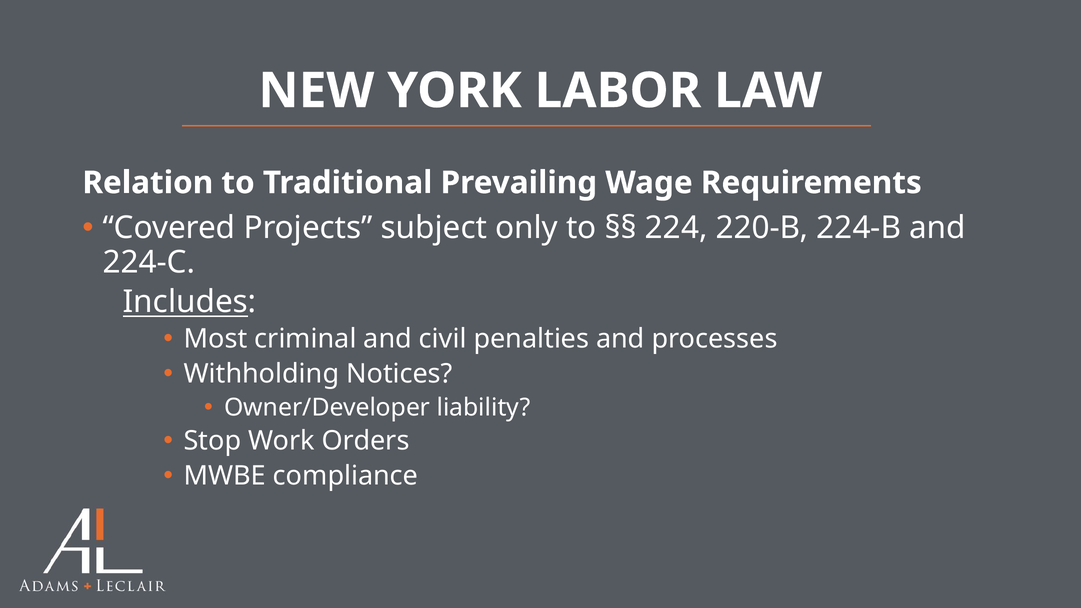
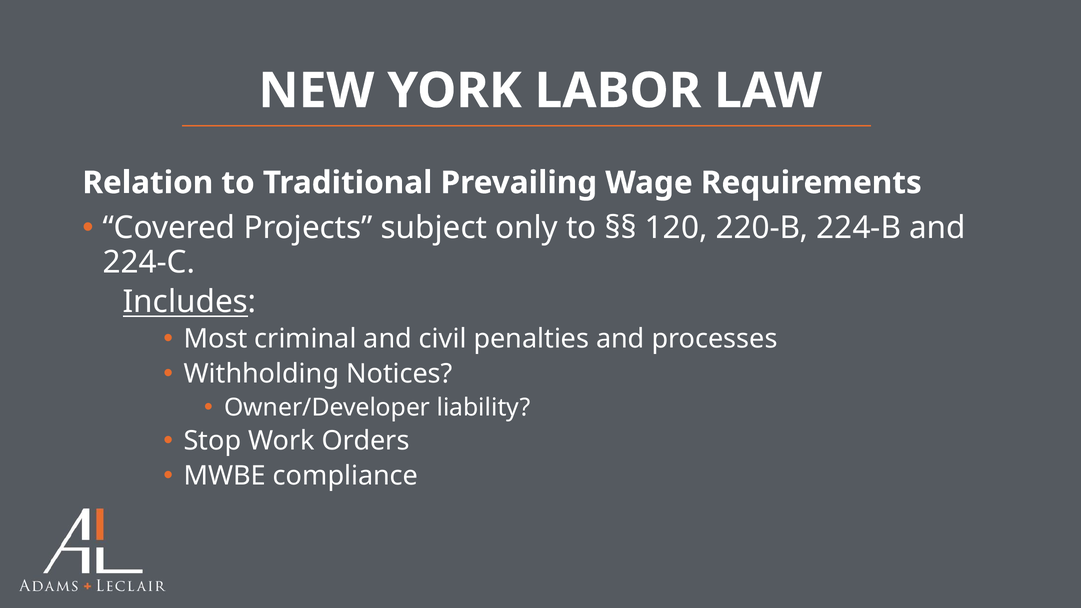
224: 224 -> 120
